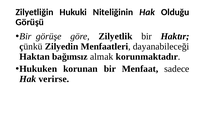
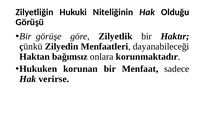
almak: almak -> onlara
